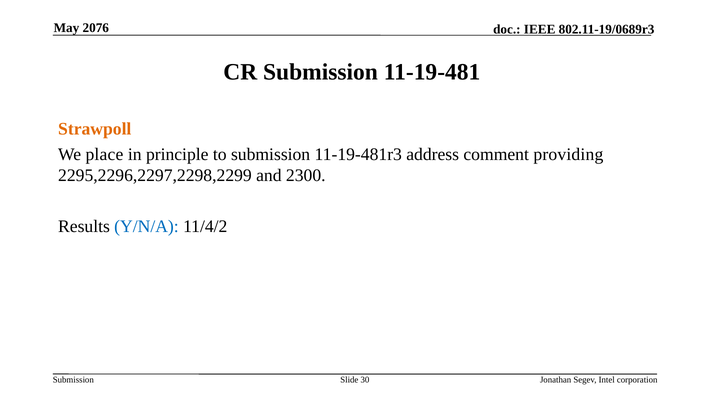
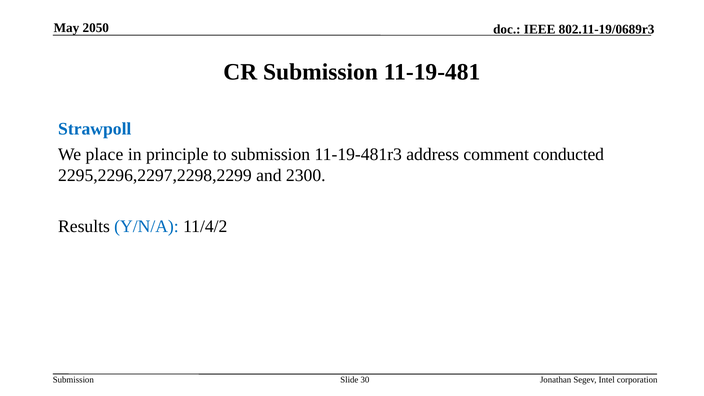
2076: 2076 -> 2050
Strawpoll colour: orange -> blue
providing: providing -> conducted
